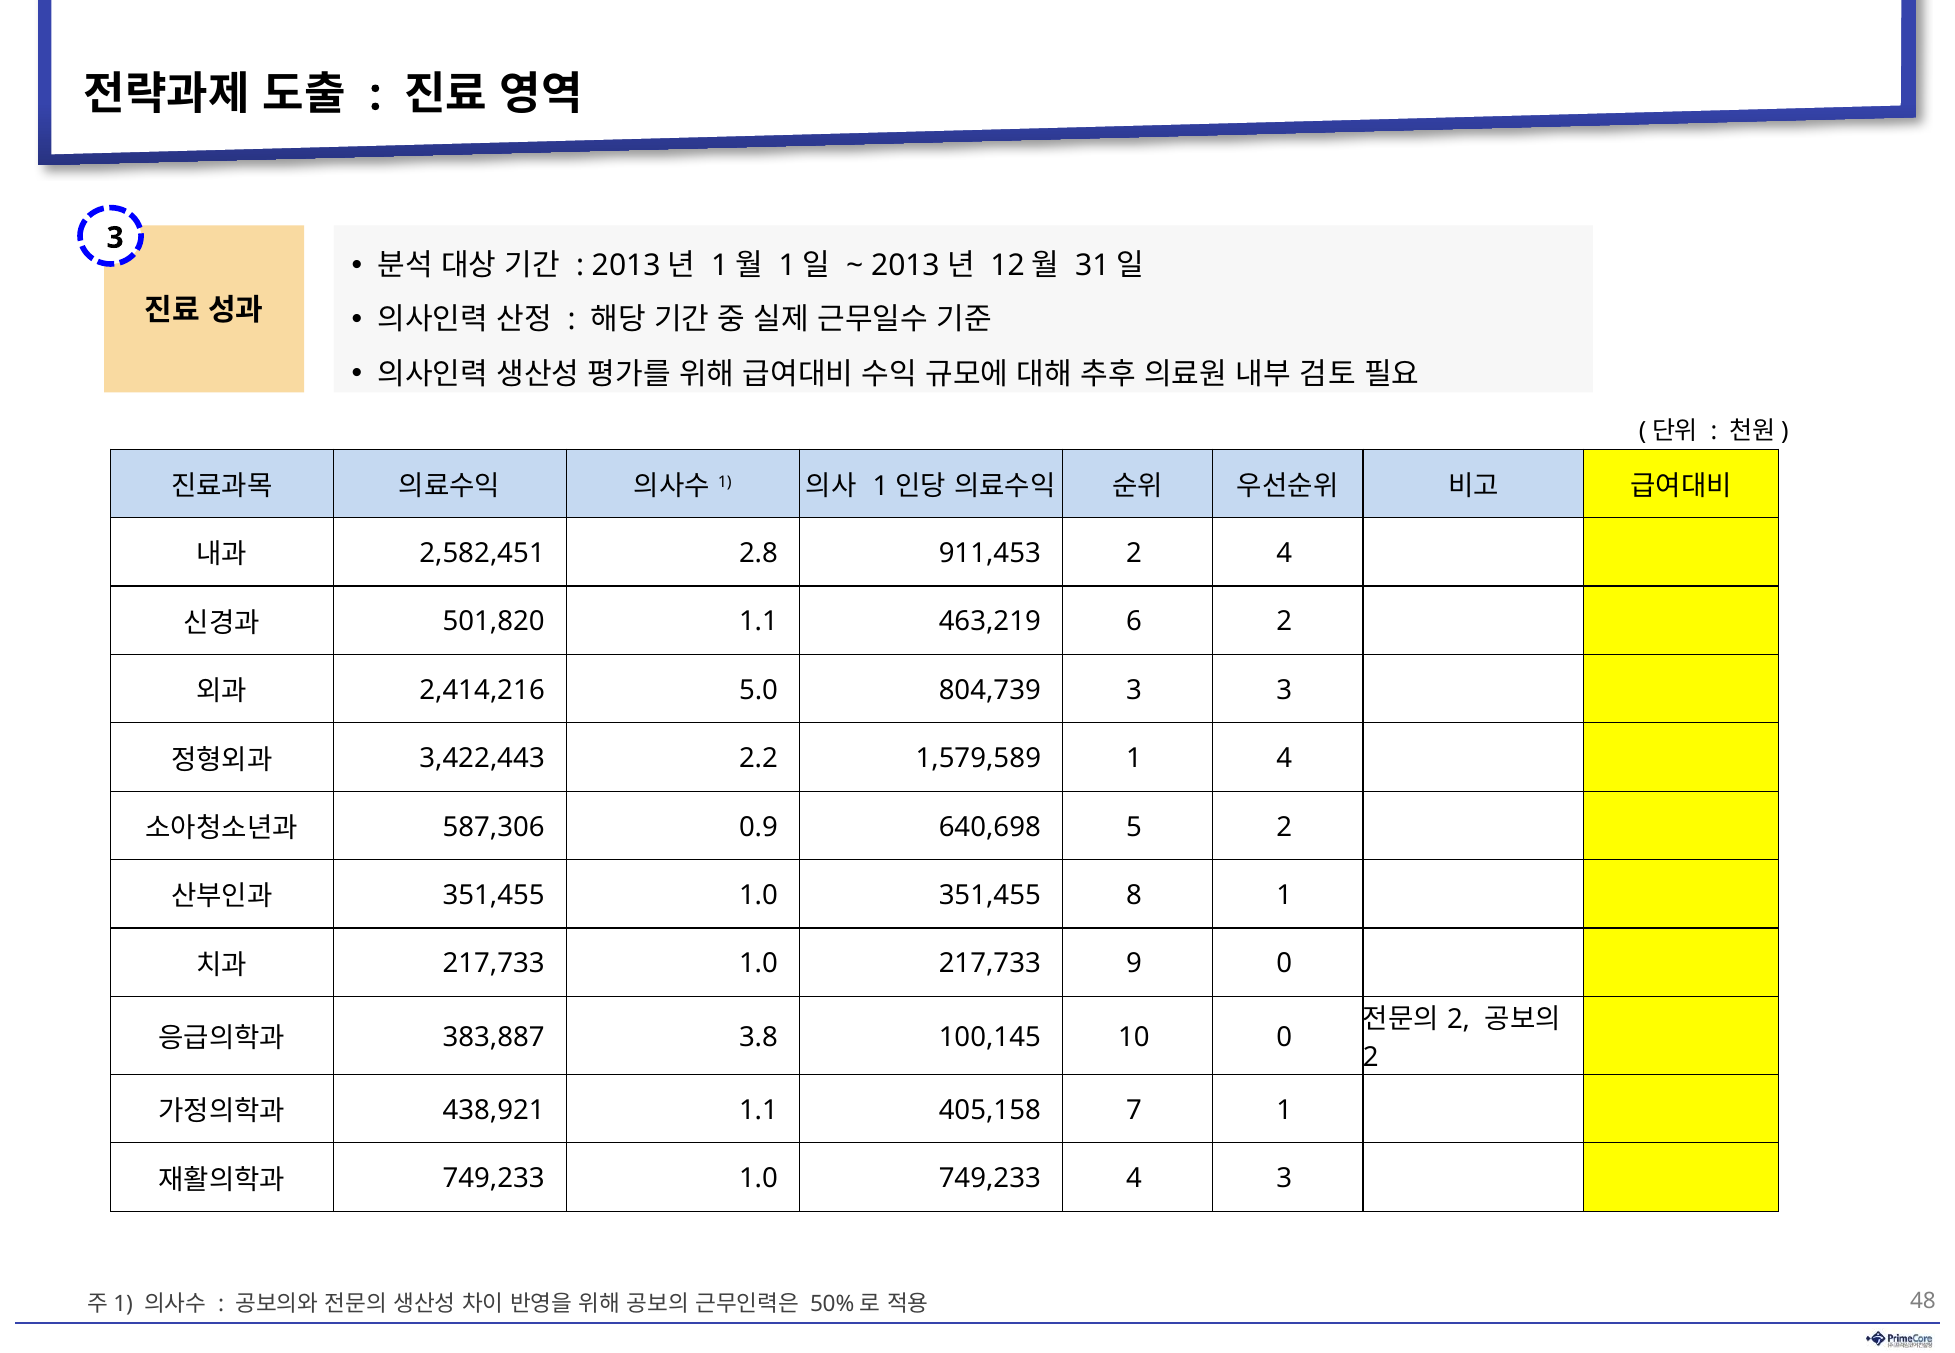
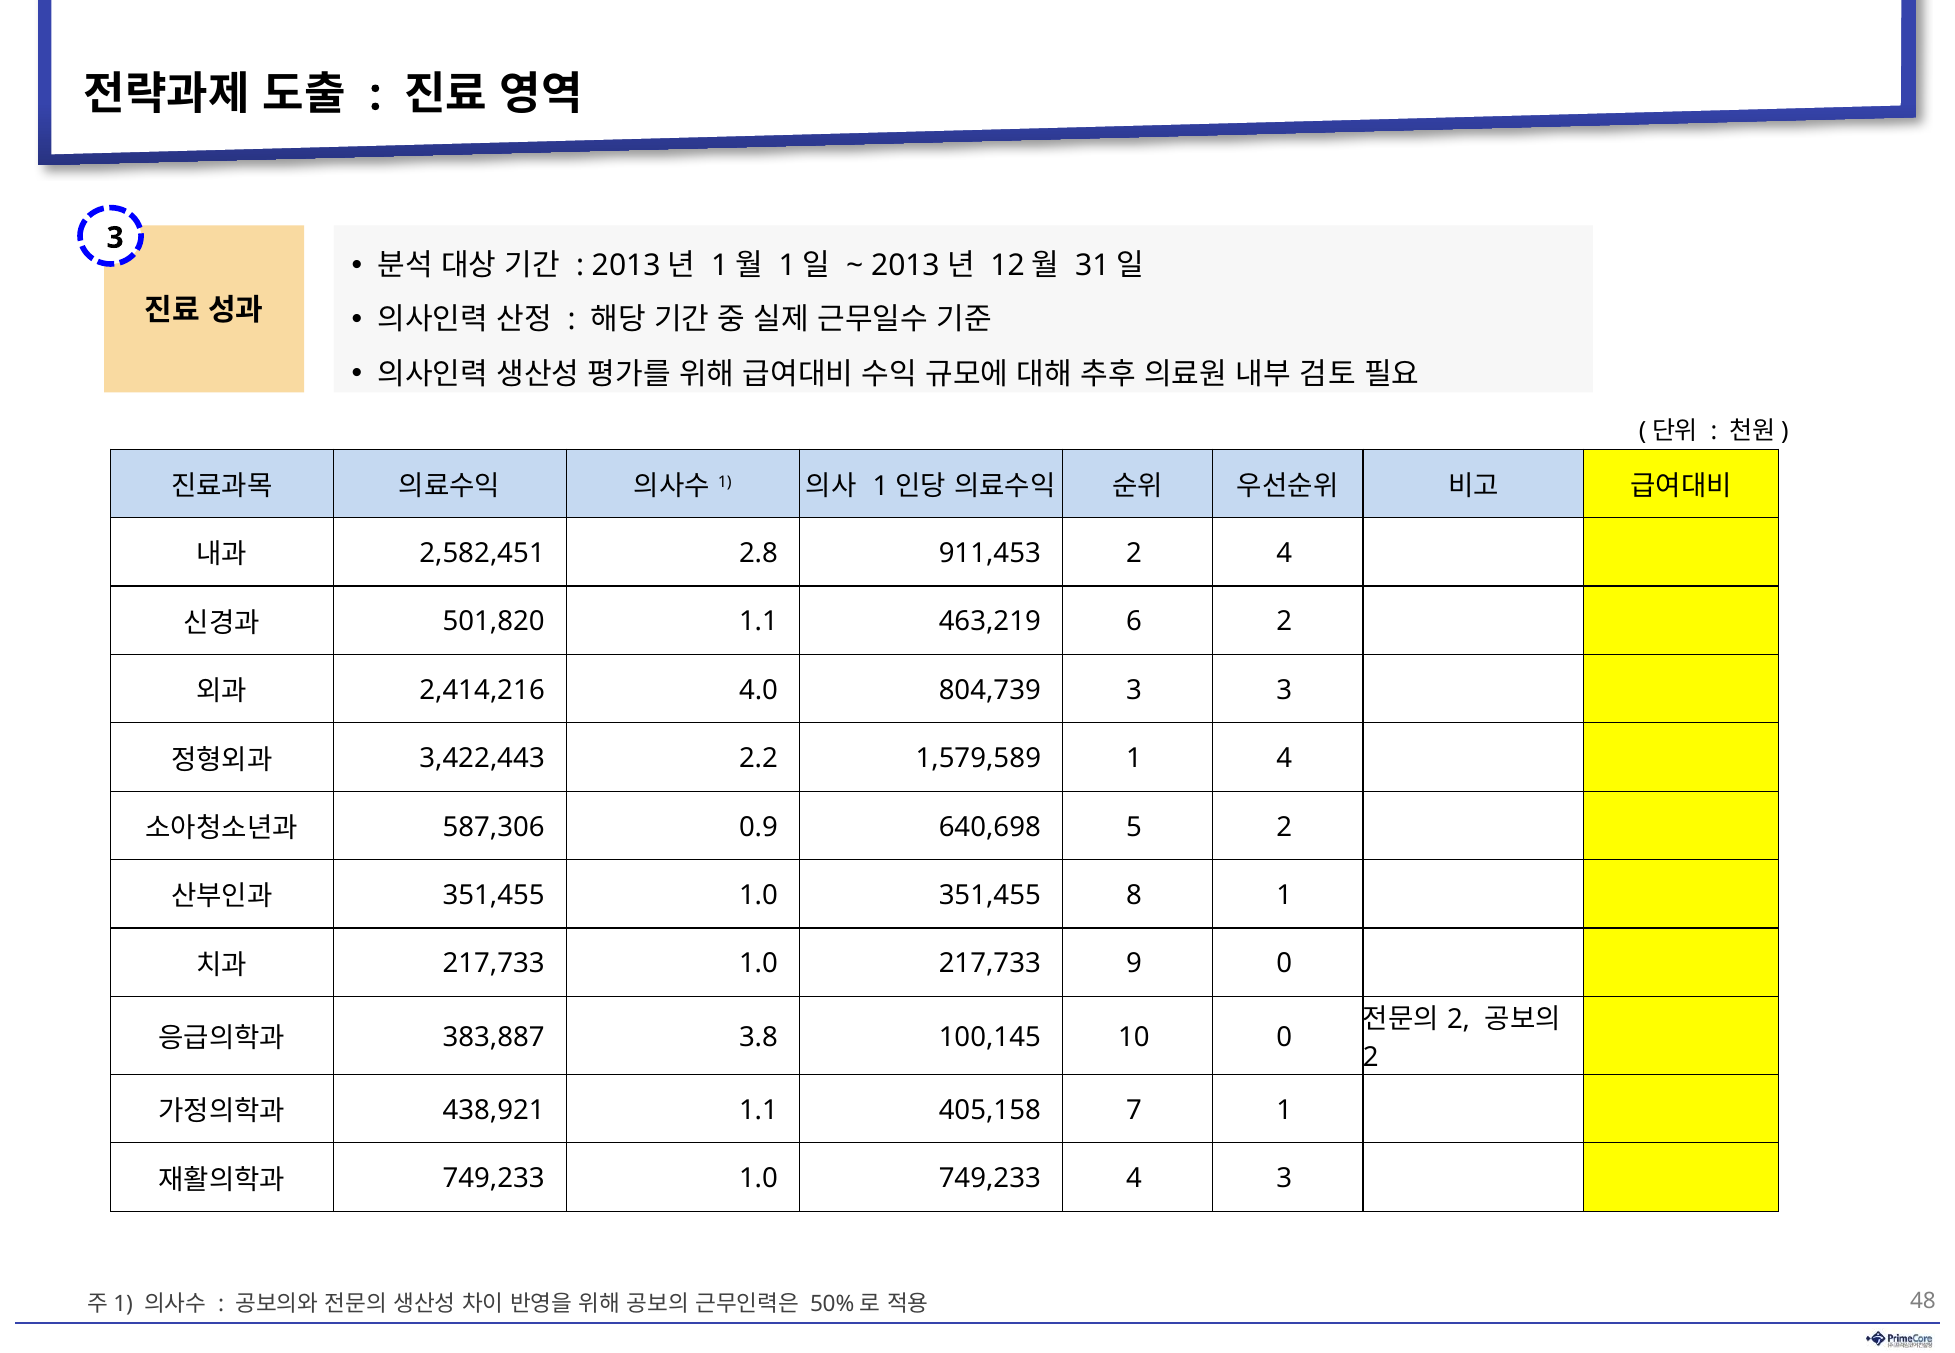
5.0: 5.0 -> 4.0
